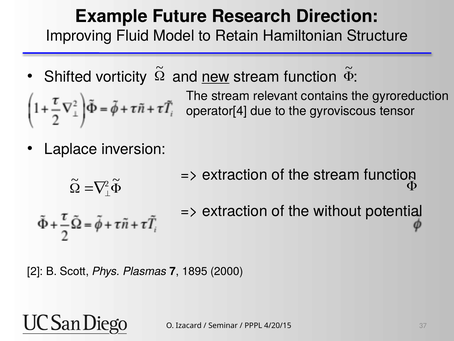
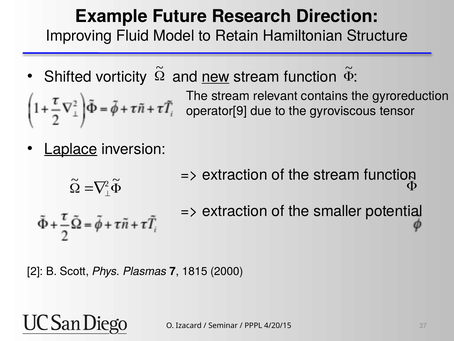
operator[4: operator[4 -> operator[9
Laplace underline: none -> present
without: without -> smaller
1895: 1895 -> 1815
